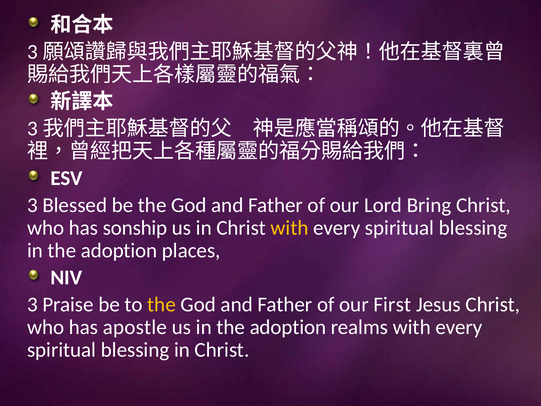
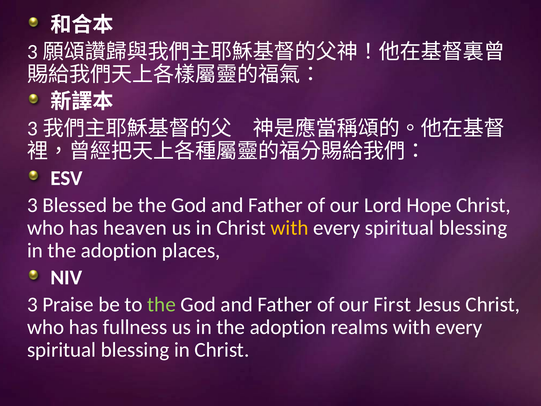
Bring: Bring -> Hope
sonship: sonship -> heaven
the at (162, 304) colour: yellow -> light green
apostle: apostle -> fullness
